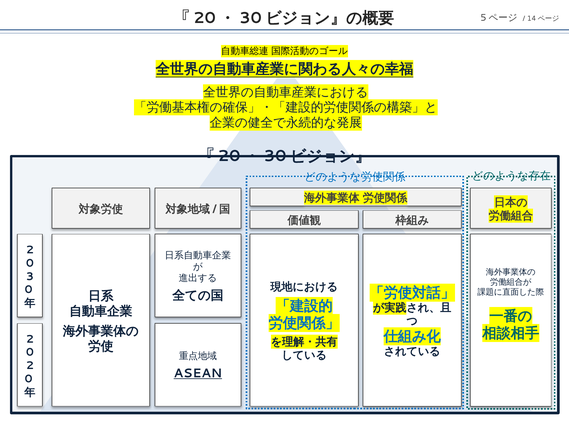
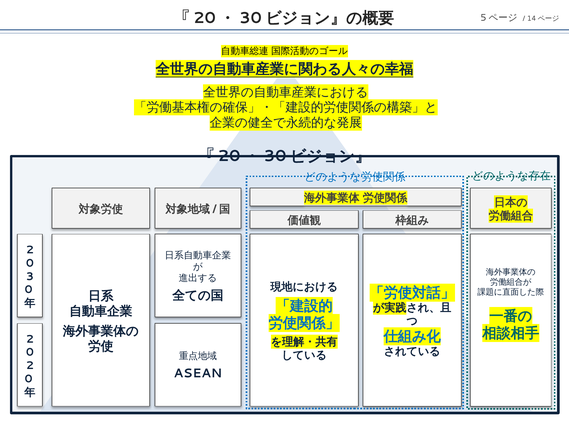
ASEAN underline: present -> none
